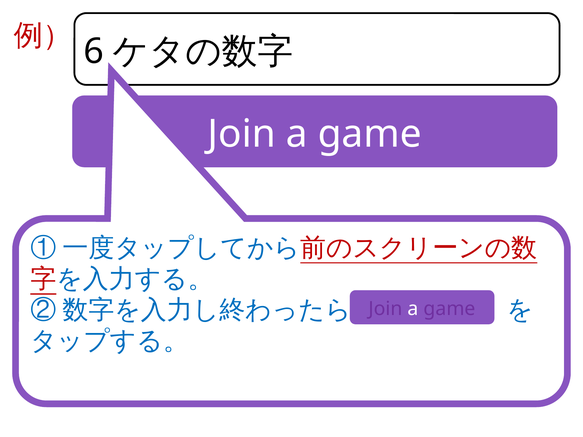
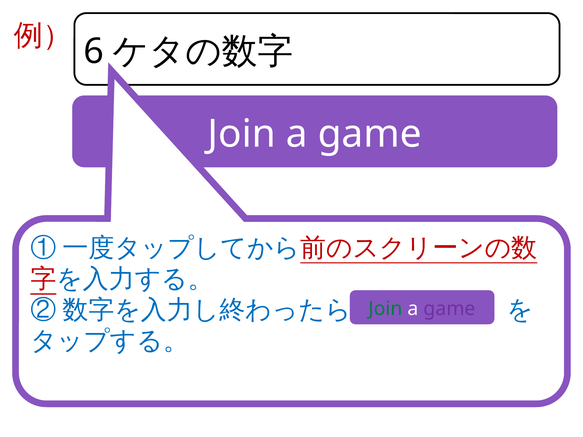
Join at (386, 309) colour: purple -> green
